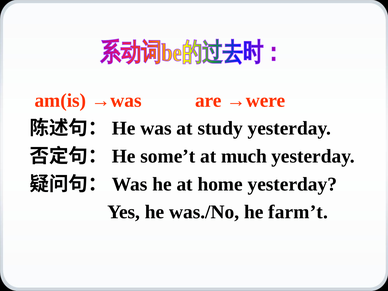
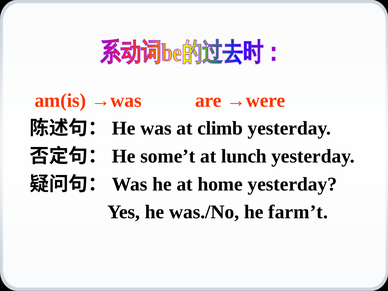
study: study -> climb
much: much -> lunch
